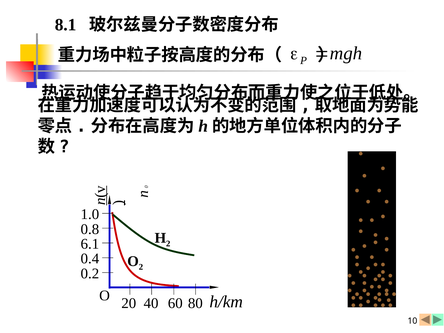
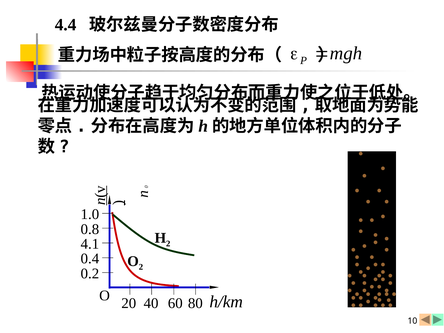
8.1: 8.1 -> 4.4
6.1: 6.1 -> 4.1
